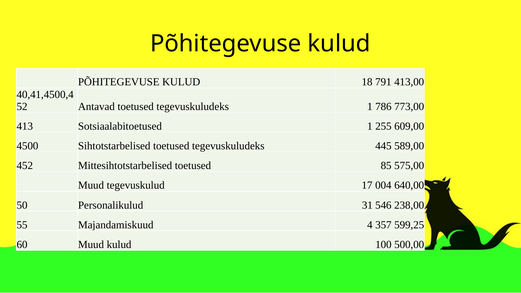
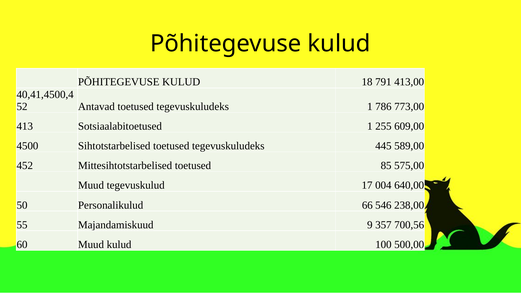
31: 31 -> 66
4: 4 -> 9
599,25: 599,25 -> 700,56
